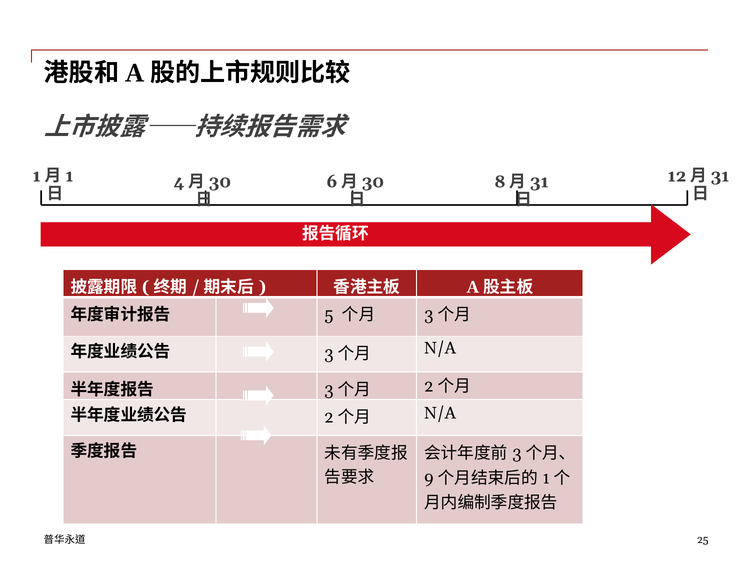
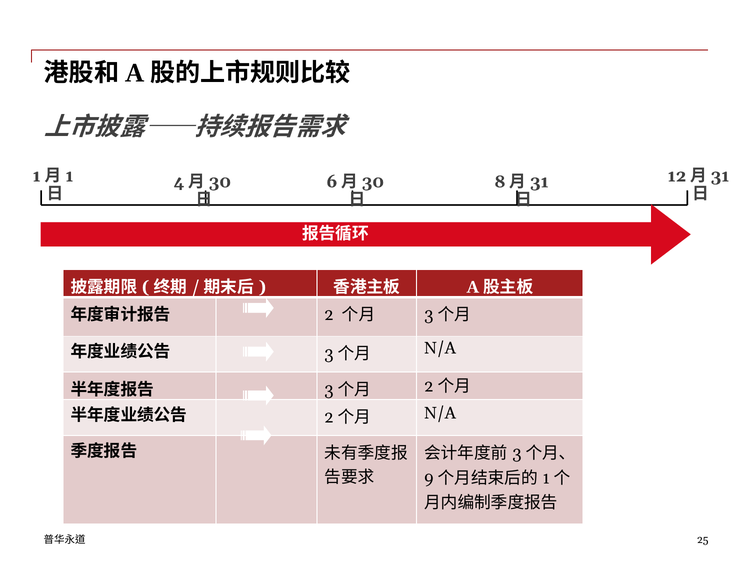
5: 5 -> 2
